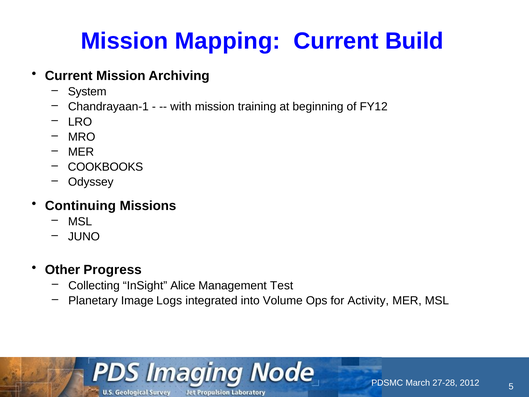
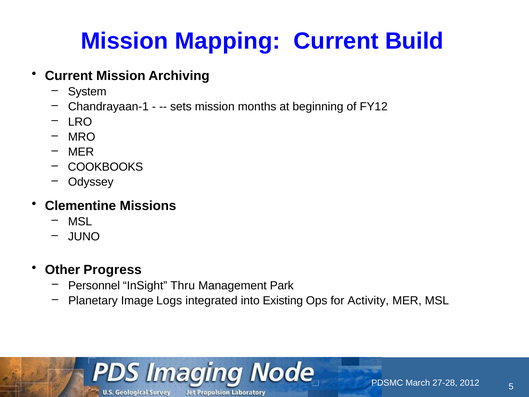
with: with -> sets
training: training -> months
Continuing: Continuing -> Clementine
Collecting: Collecting -> Personnel
Alice: Alice -> Thru
Test: Test -> Park
Volume: Volume -> Existing
